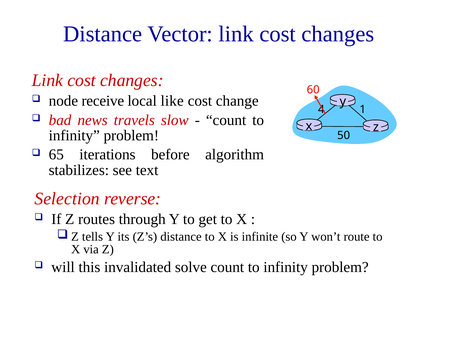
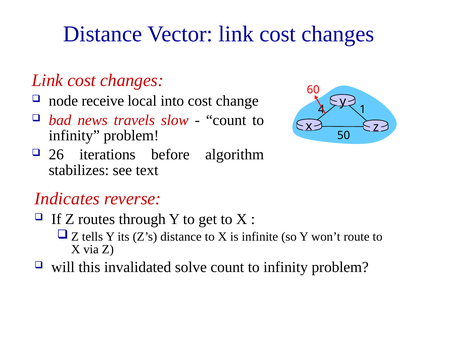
like: like -> into
65: 65 -> 26
Selection: Selection -> Indicates
